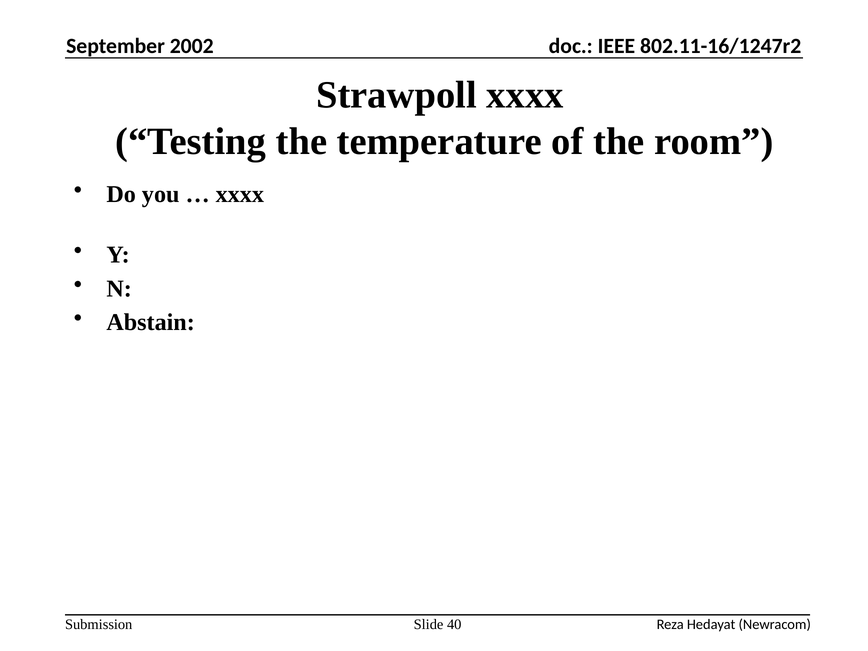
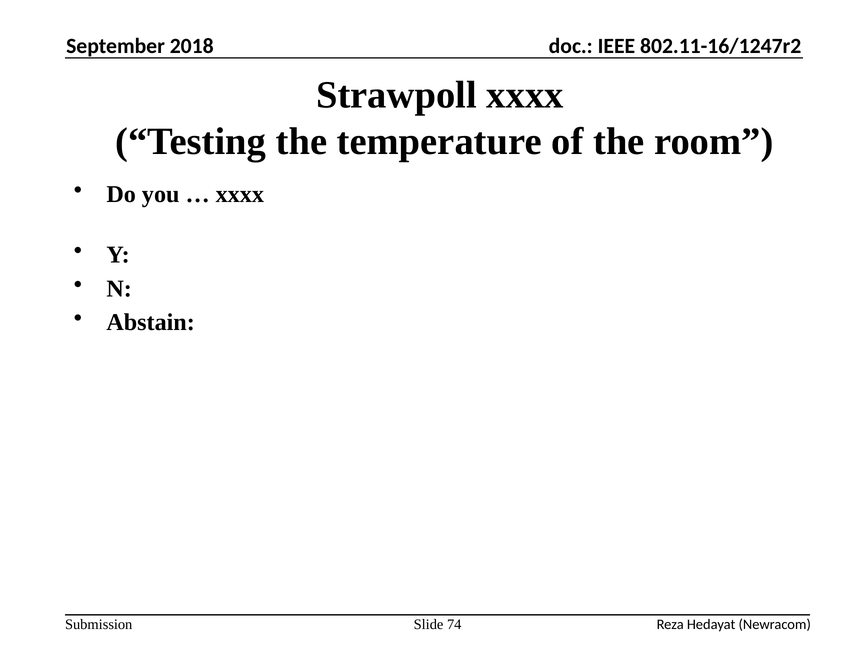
2002: 2002 -> 2018
40: 40 -> 74
